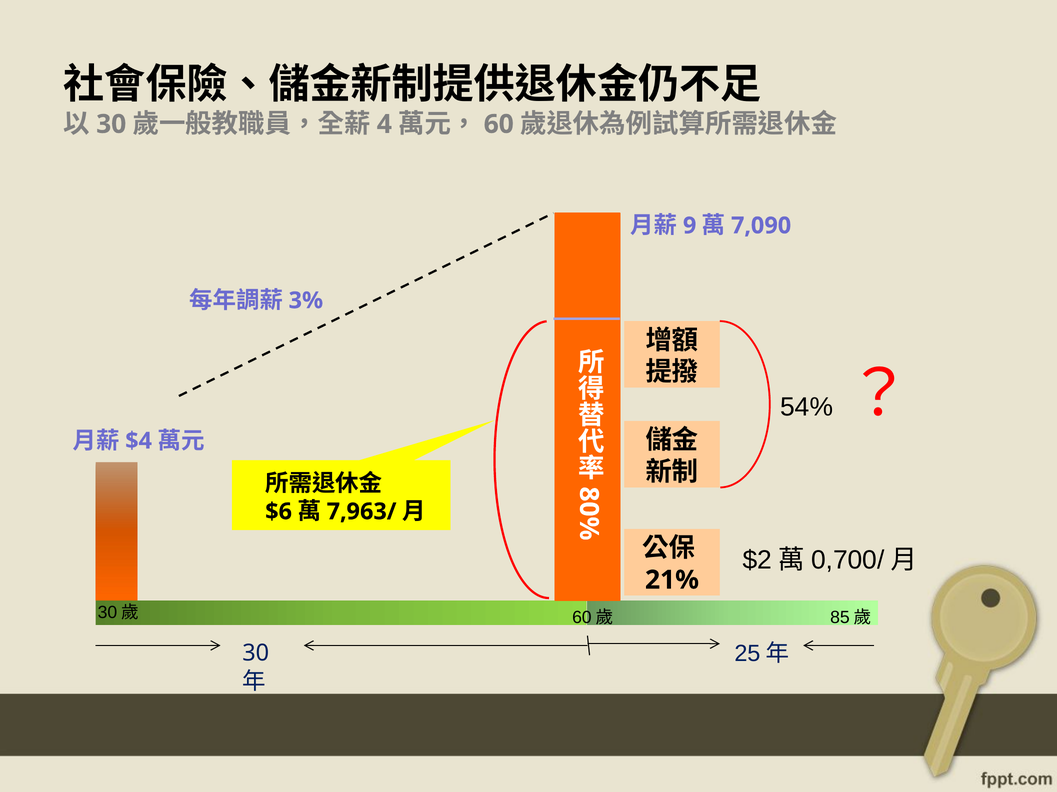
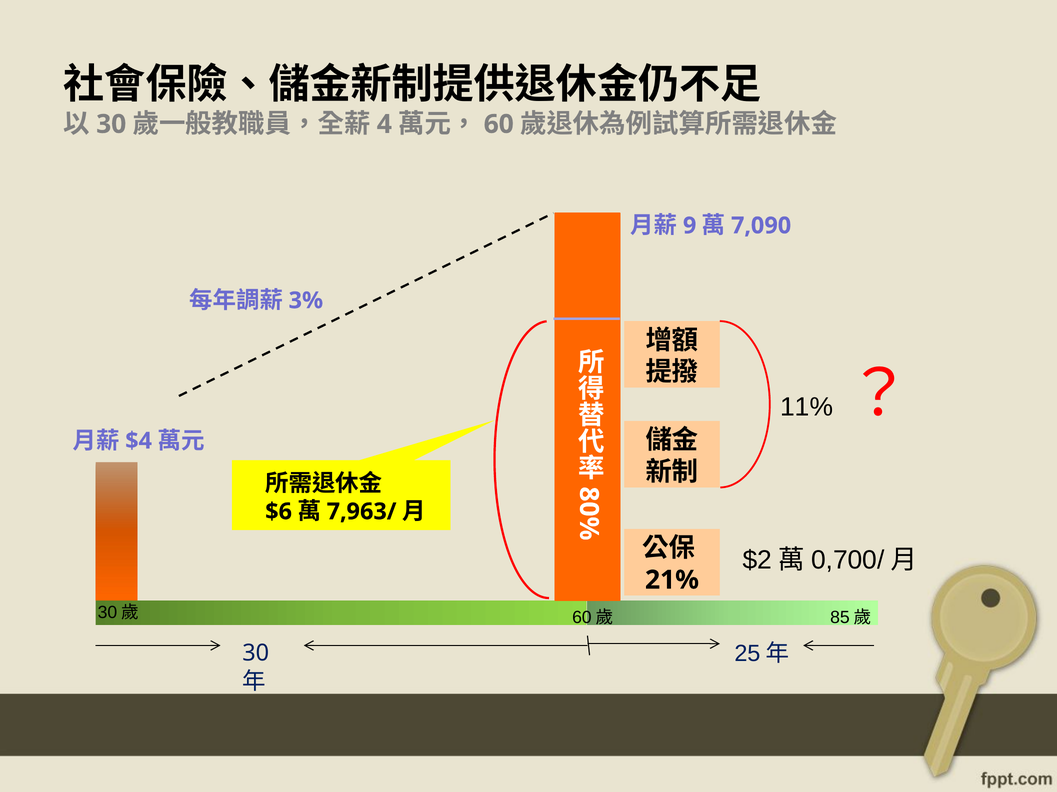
54%: 54% -> 11%
